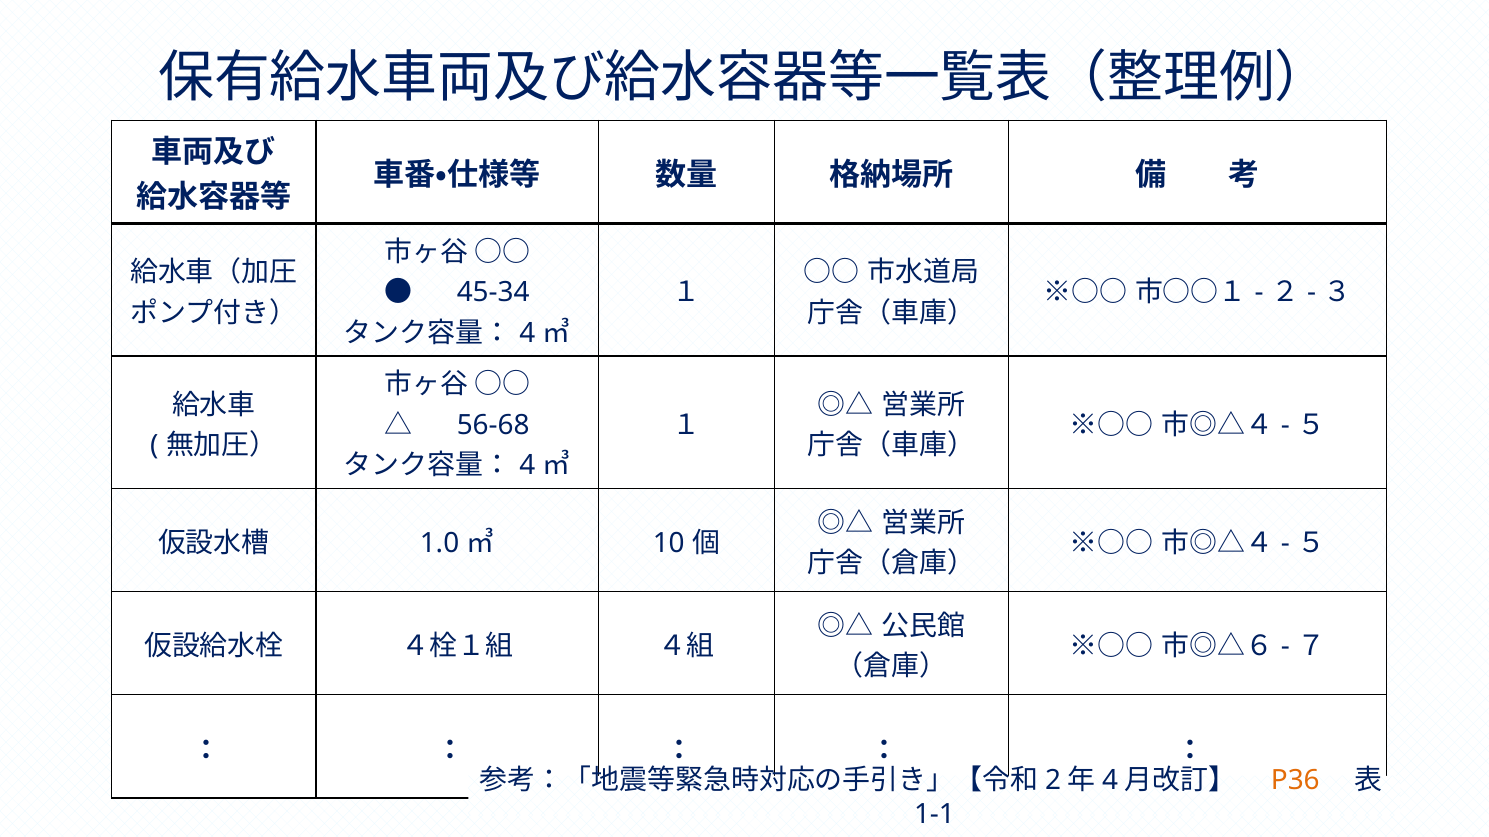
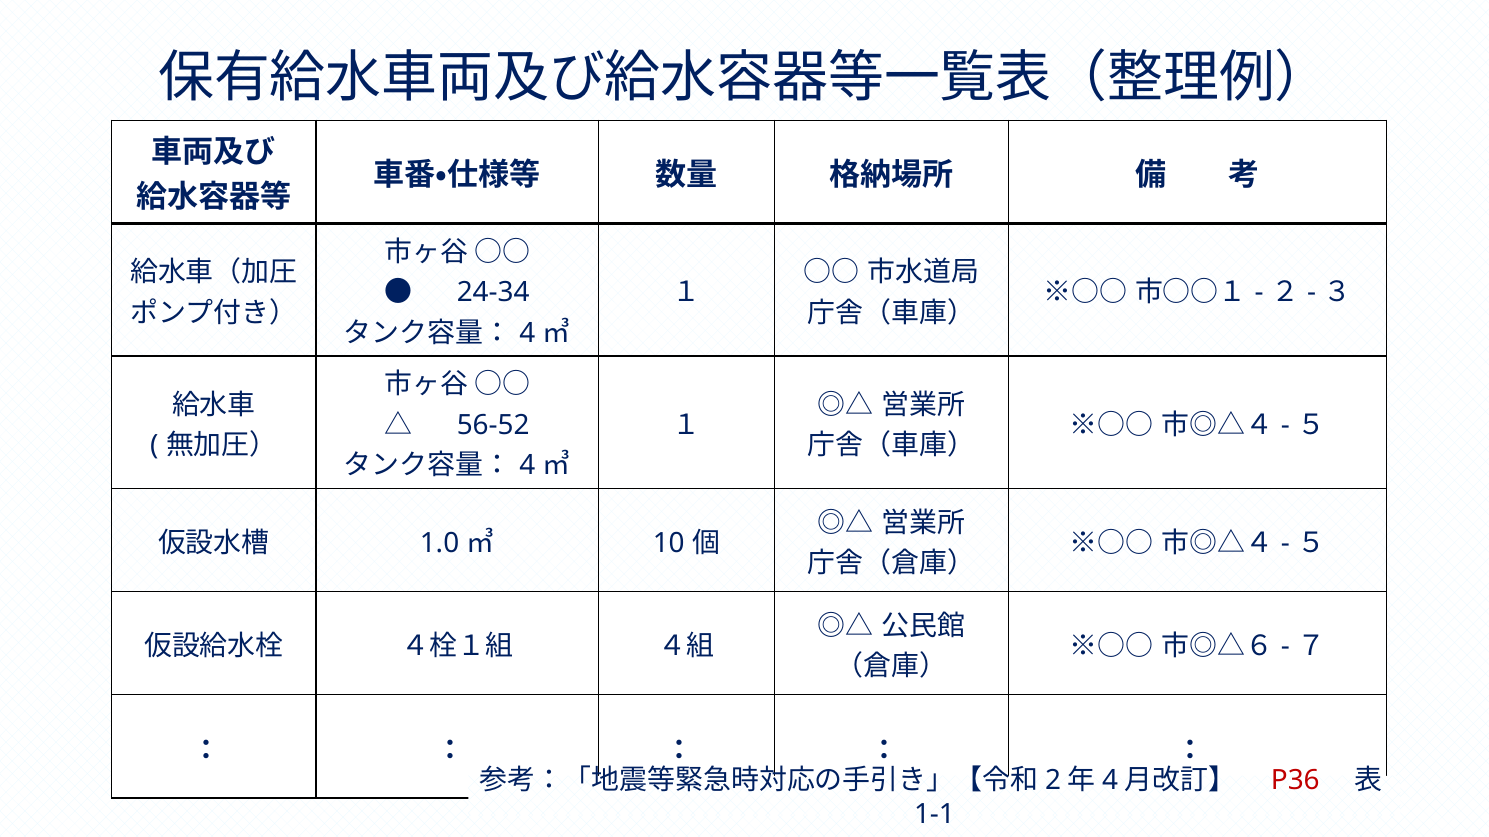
45-34: 45-34 -> 24-34
56-68: 56-68 -> 56-52
P36 colour: orange -> red
